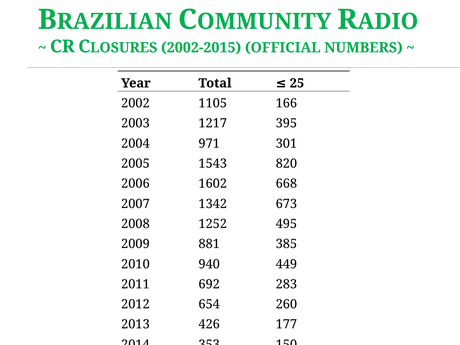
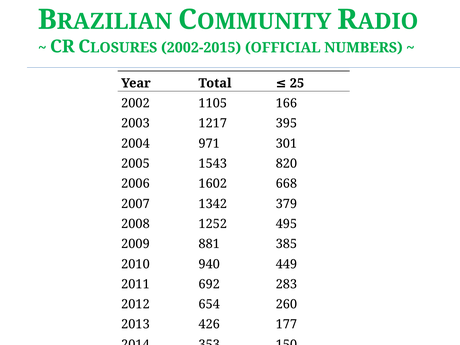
673: 673 -> 379
